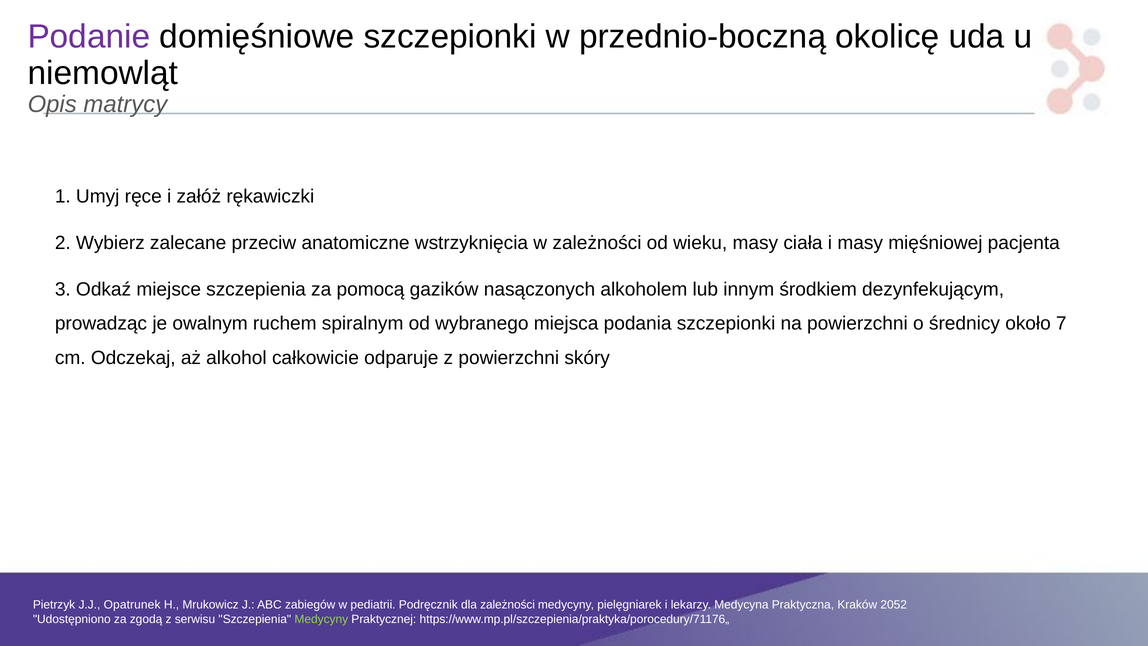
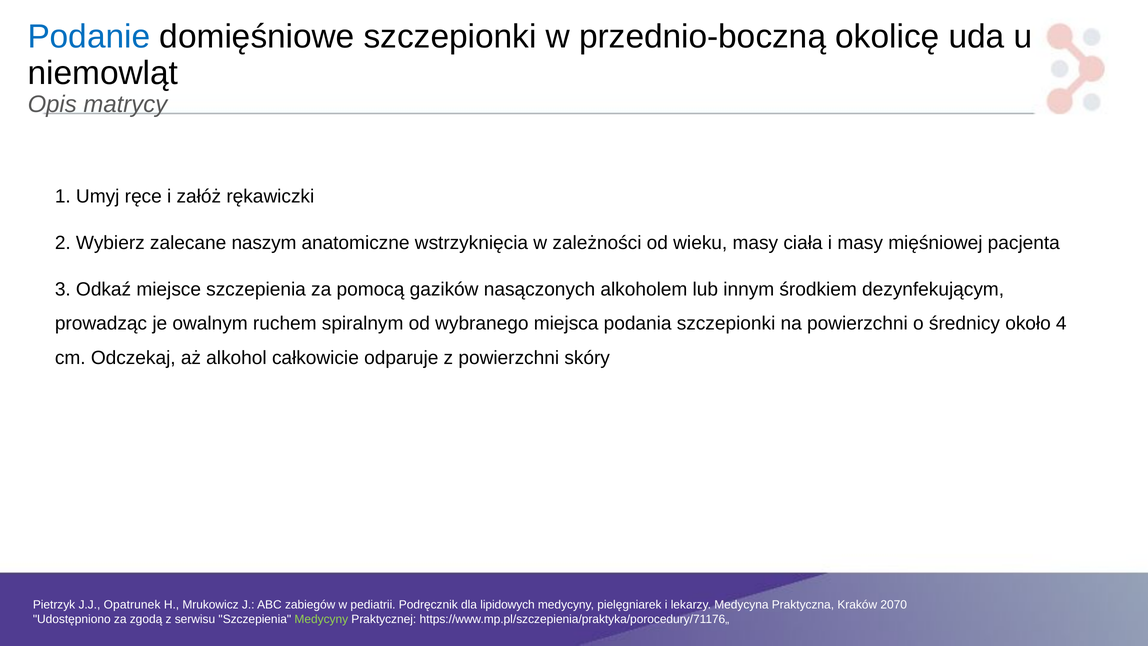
Podanie colour: purple -> blue
przeciw: przeciw -> naszym
7: 7 -> 4
dla zależności: zależności -> lipidowych
2052: 2052 -> 2070
